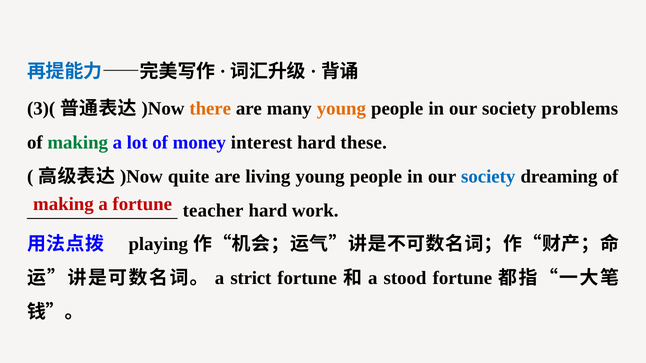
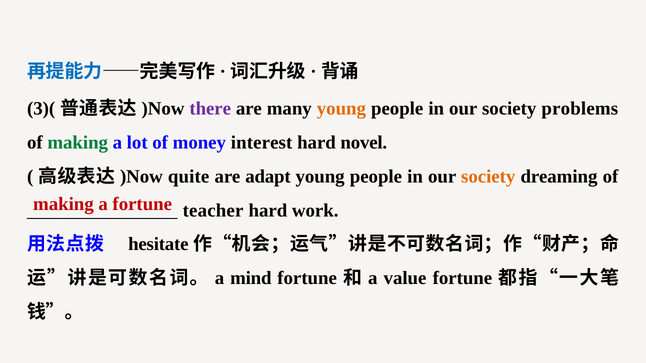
there colour: orange -> purple
these: these -> novel
living: living -> adapt
society at (488, 177) colour: blue -> orange
playing: playing -> hesitate
strict: strict -> mind
stood: stood -> value
